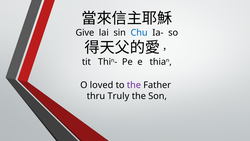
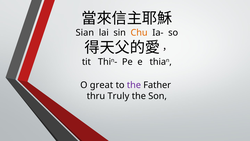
Give: Give -> Sian
Chu colour: blue -> orange
loved: loved -> great
